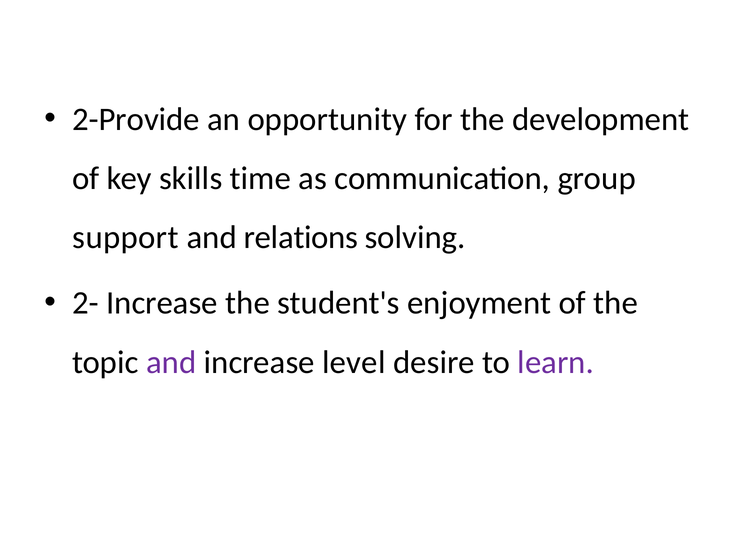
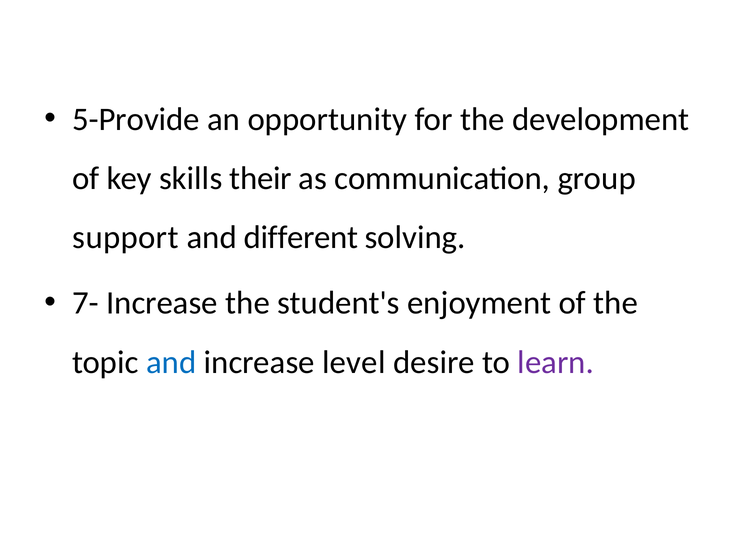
2-Provide: 2-Provide -> 5-Provide
time: time -> their
relations: relations -> different
2-: 2- -> 7-
and at (171, 362) colour: purple -> blue
